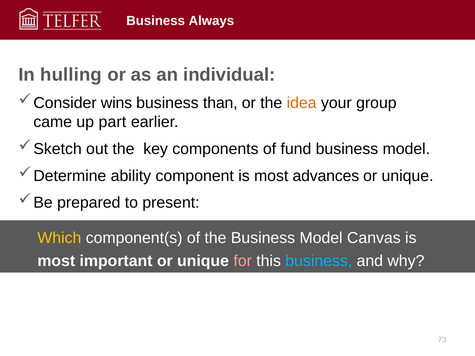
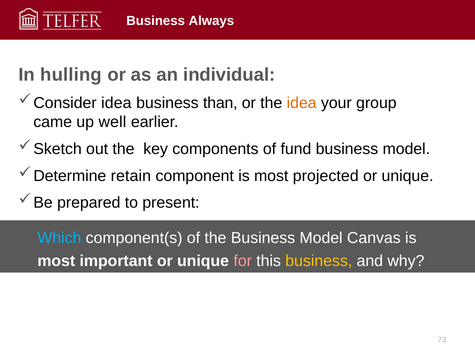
wins at (116, 103): wins -> idea
part: part -> well
ability: ability -> retain
advances: advances -> projected
Which colour: yellow -> light blue
business at (319, 261) colour: light blue -> yellow
